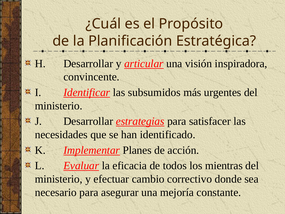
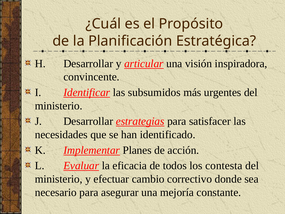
mientras: mientras -> contesta
